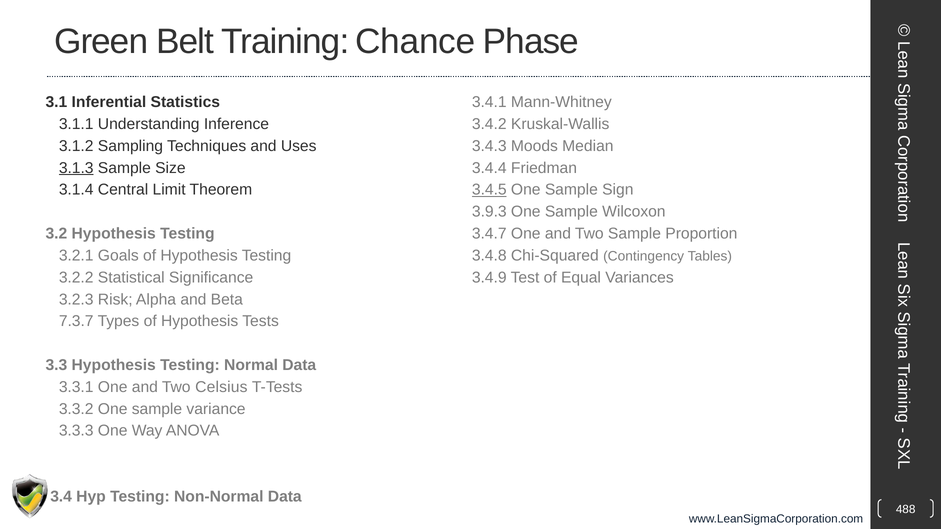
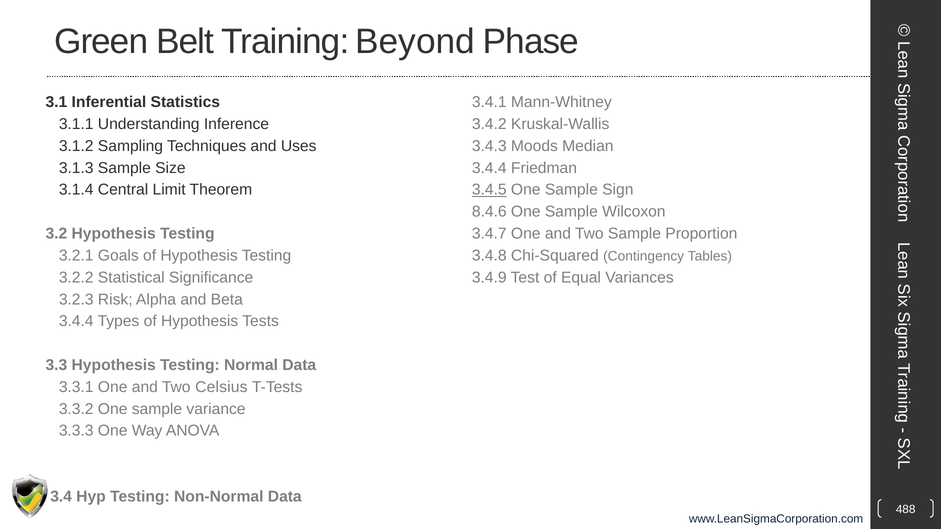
Chance: Chance -> Beyond
3.1.3 underline: present -> none
3.9.3: 3.9.3 -> 8.4.6
7.3.7 at (76, 321): 7.3.7 -> 3.4.4
